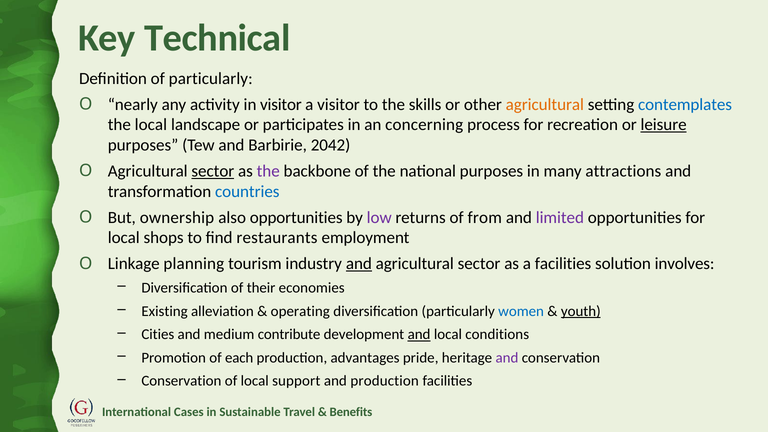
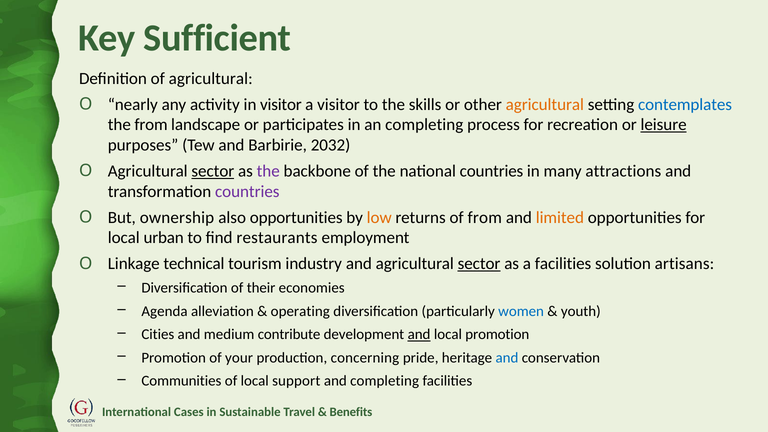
Technical: Technical -> Sufficient
of particularly: particularly -> agricultural
the local: local -> from
an concerning: concerning -> completing
2042: 2042 -> 2032
national purposes: purposes -> countries
countries at (247, 192) colour: blue -> purple
low colour: purple -> orange
limited colour: purple -> orange
shops: shops -> urban
planning: planning -> technical
and at (359, 264) underline: present -> none
sector at (479, 264) underline: none -> present
involves: involves -> artisans
Existing: Existing -> Agenda
youth underline: present -> none
local conditions: conditions -> promotion
each: each -> your
advantages: advantages -> concerning
and at (507, 358) colour: purple -> blue
Conservation at (181, 381): Conservation -> Communities
and production: production -> completing
